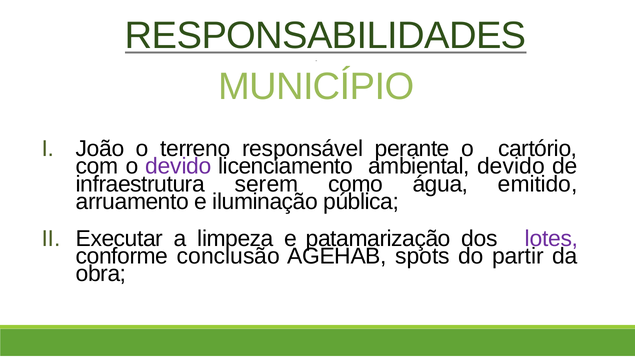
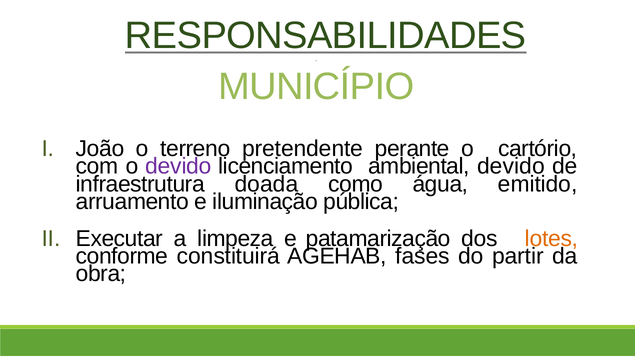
responsável: responsável -> pretendente
serem: serem -> doada
lotes colour: purple -> orange
conclusão: conclusão -> constituirá
spots: spots -> fases
